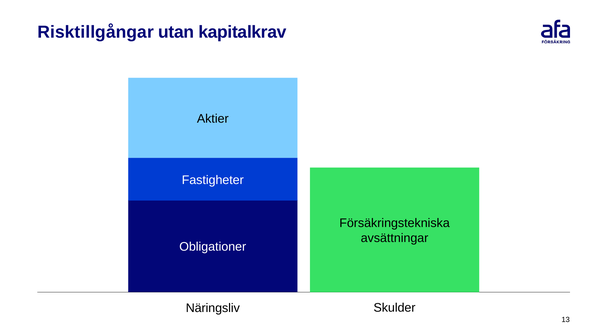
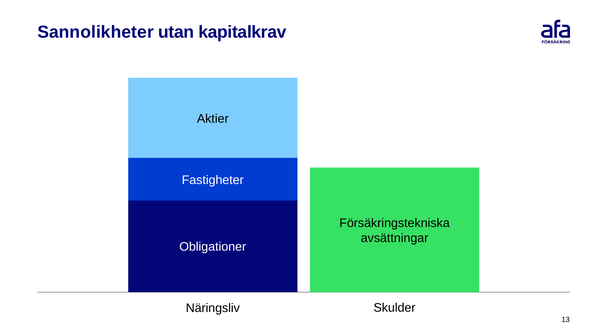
Risktillgångar: Risktillgångar -> Sannolikheter
